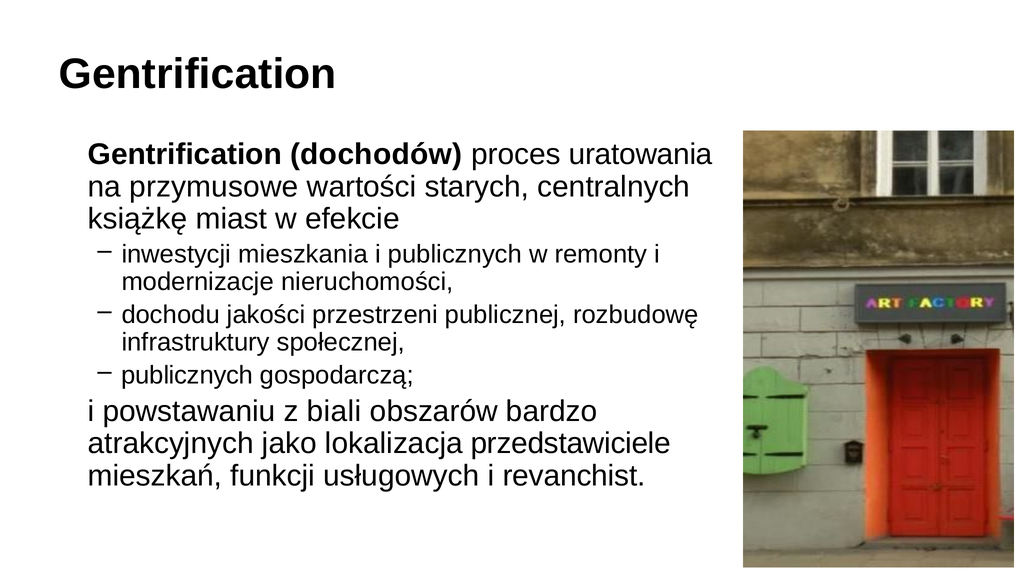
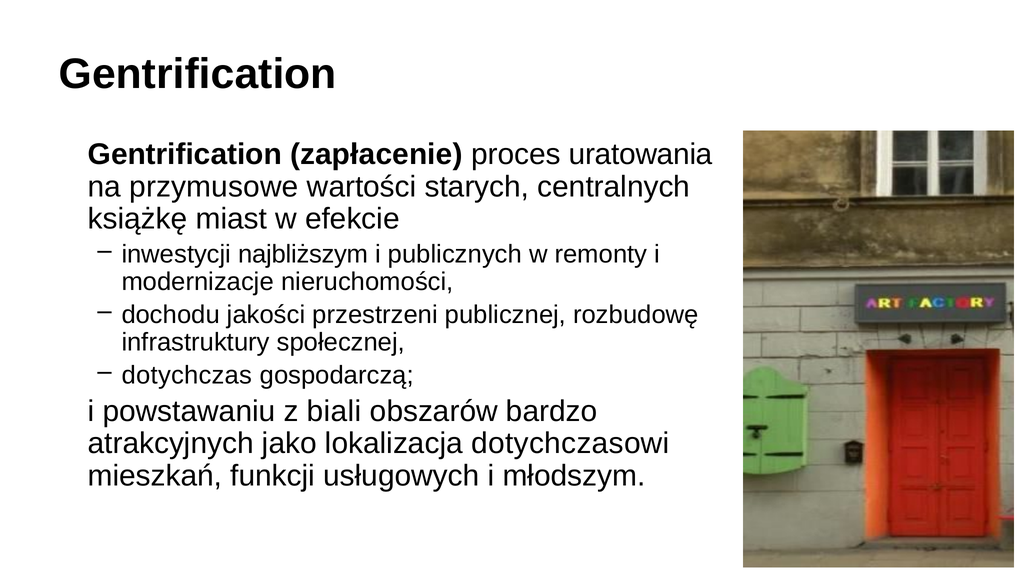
dochodów: dochodów -> zapłacenie
mieszkania: mieszkania -> najbliższym
publicznych at (187, 375): publicznych -> dotychczas
przedstawiciele: przedstawiciele -> dotychczasowi
revanchist: revanchist -> młodszym
